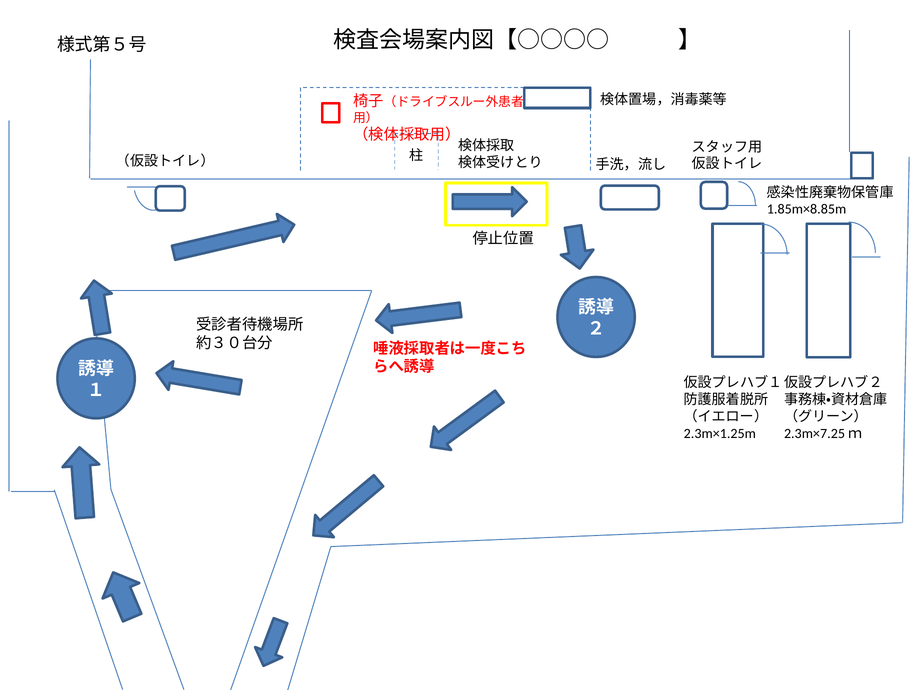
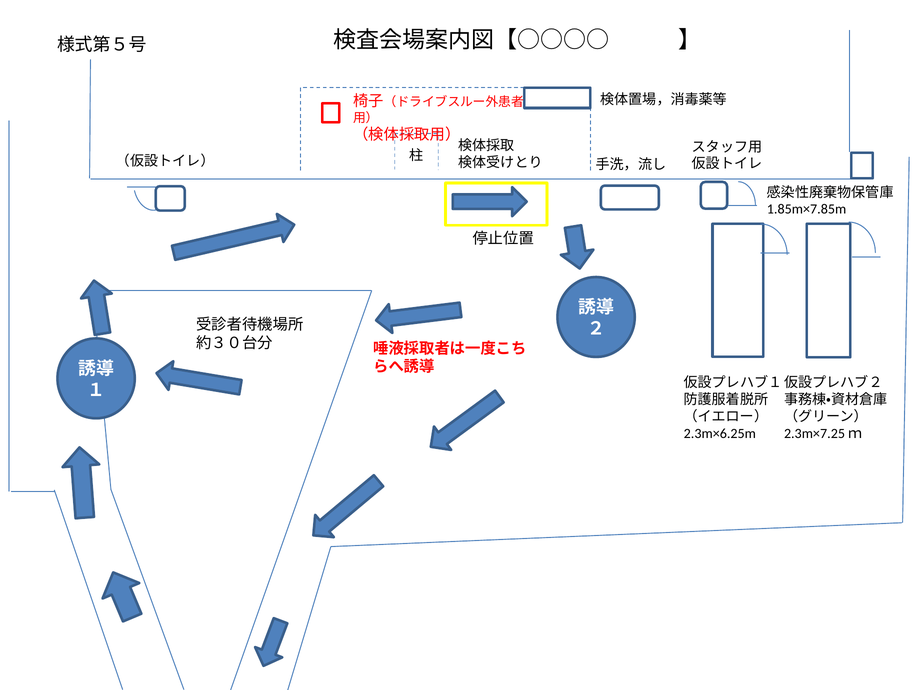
1.85m×8.85m: 1.85m×8.85m -> 1.85m×7.85m
2.3m×1.25m: 2.3m×1.25m -> 2.3m×6.25m
